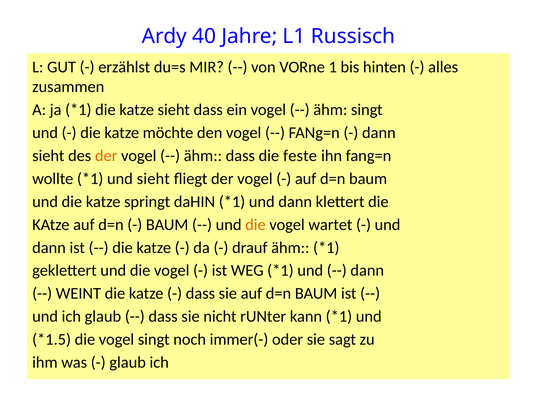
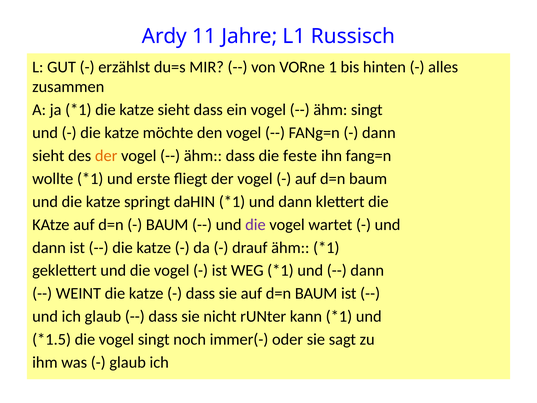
40: 40 -> 11
und sieht: sieht -> erste
die at (255, 224) colour: orange -> purple
